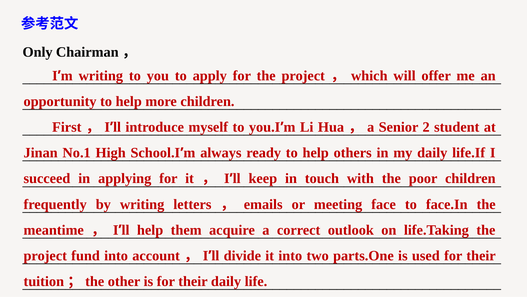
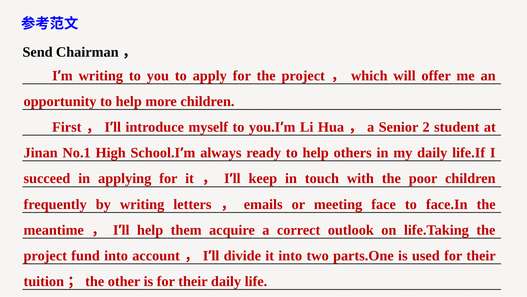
Only: Only -> Send
